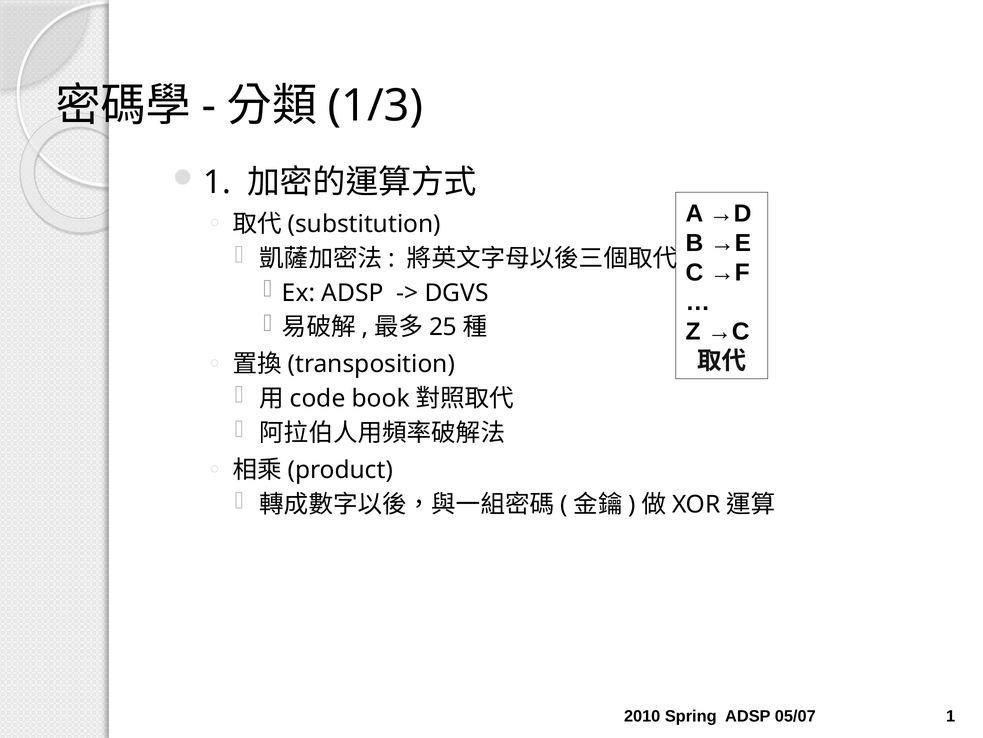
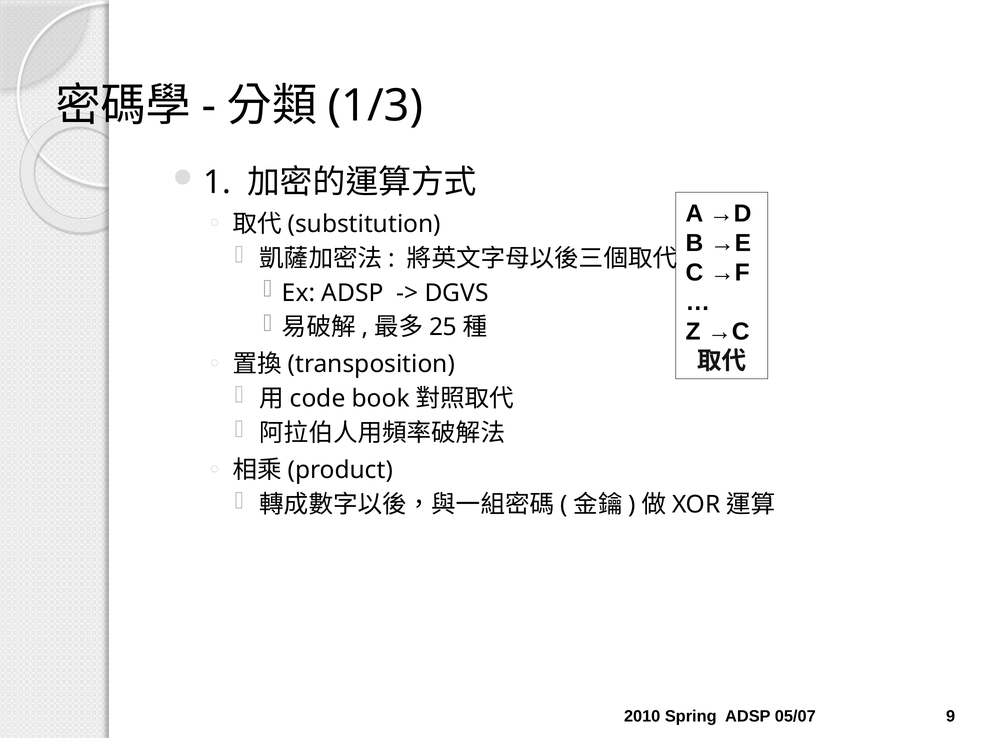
05/07 1: 1 -> 9
